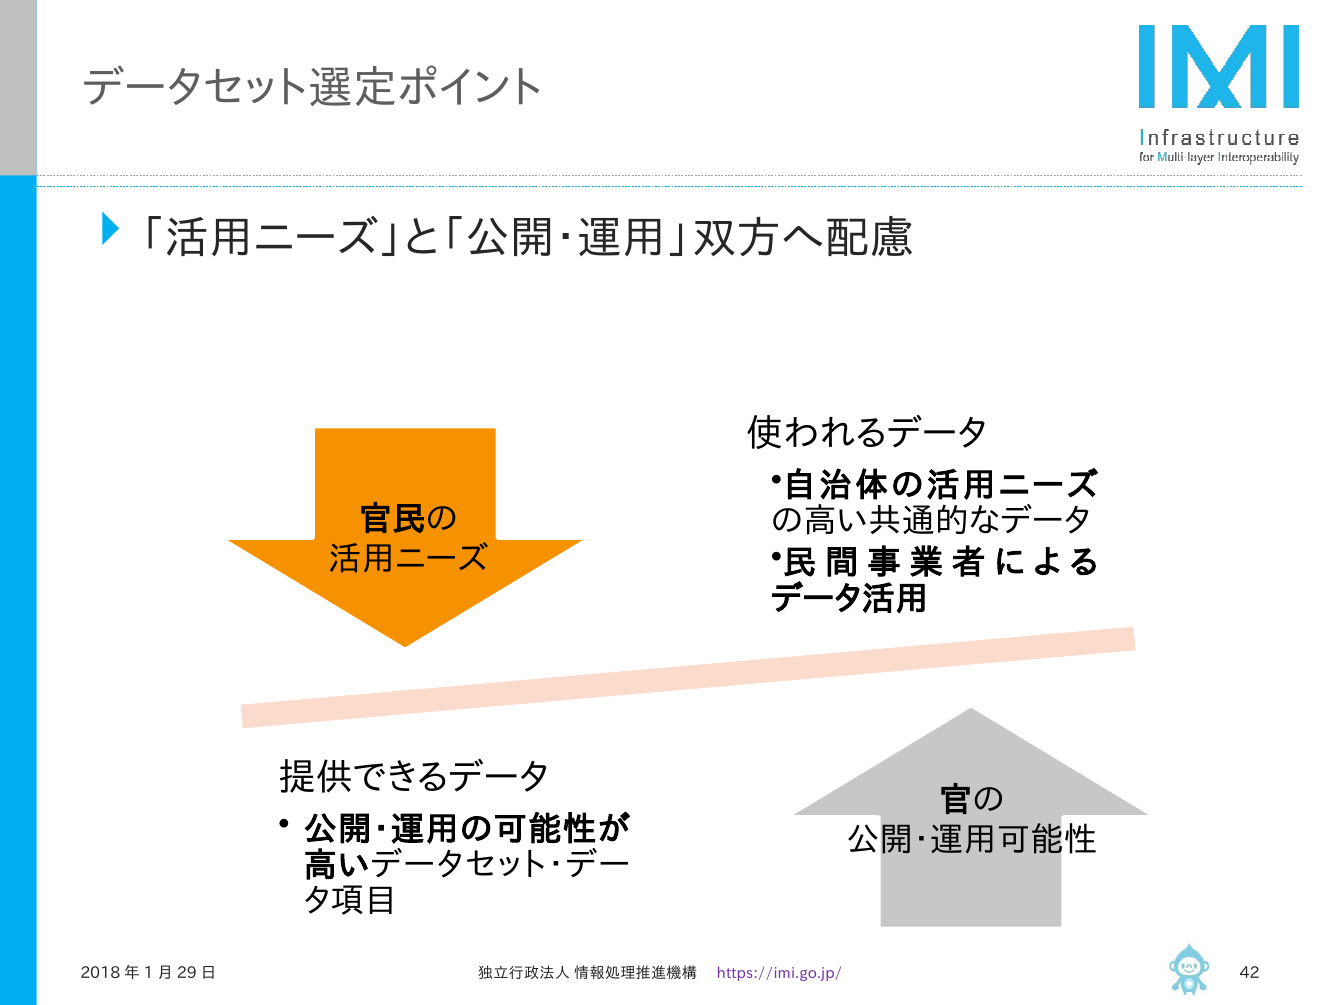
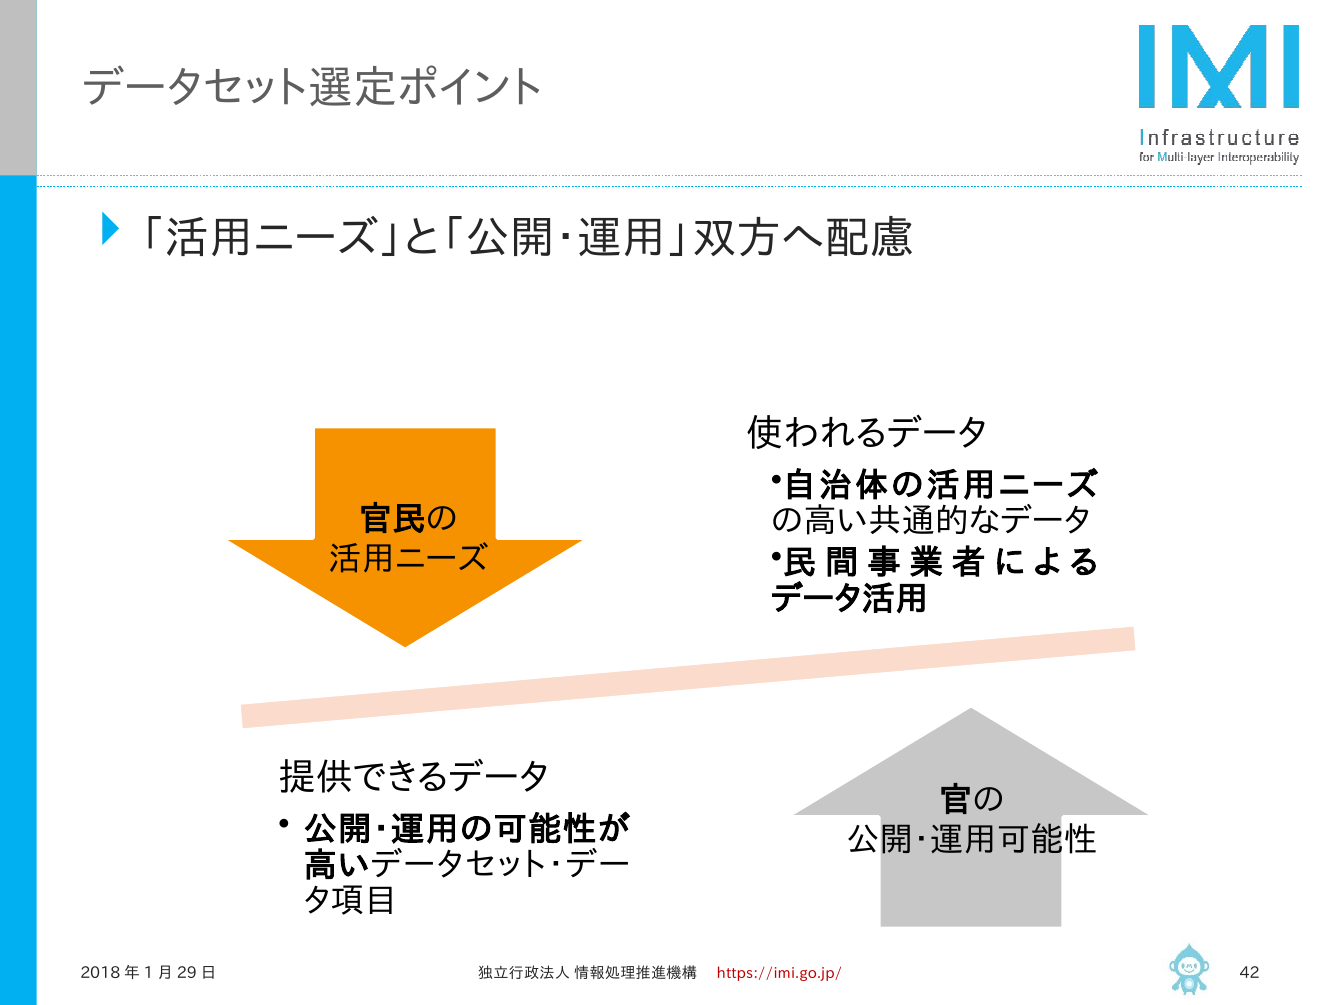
https://imi.go.jp/ colour: purple -> red
